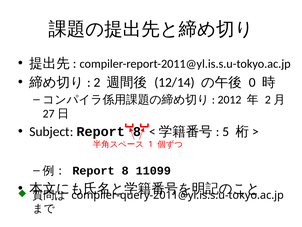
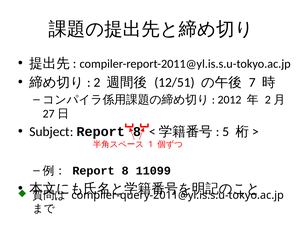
12/14: 12/14 -> 12/51
0: 0 -> 7
